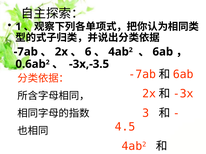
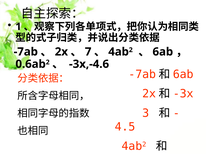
6: 6 -> 7
-3x,-3.5: -3x,-3.5 -> -3x,-4.6
